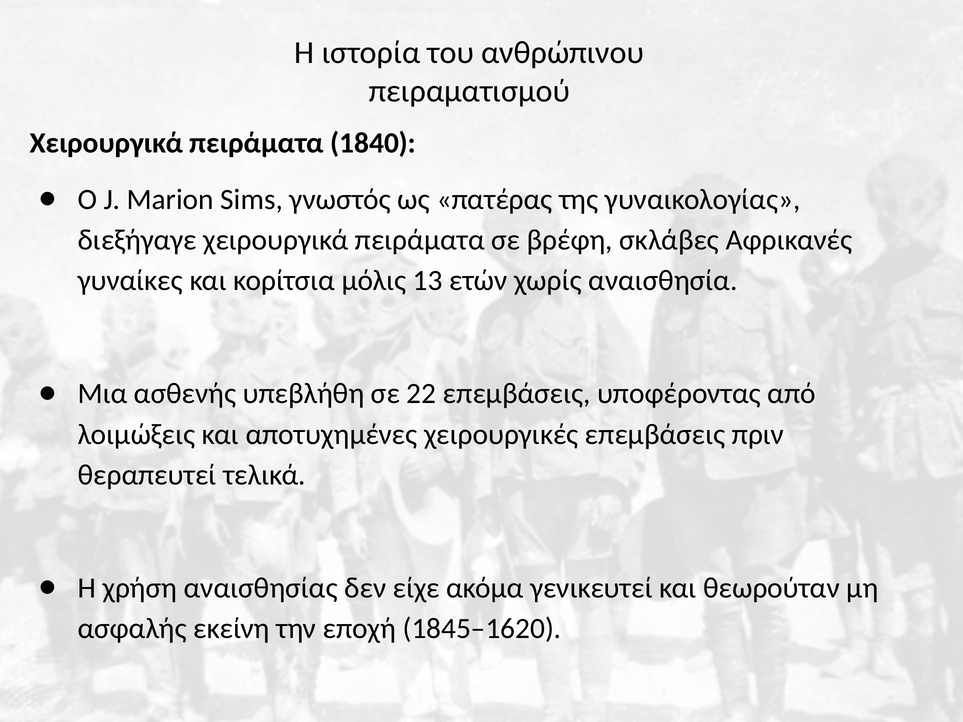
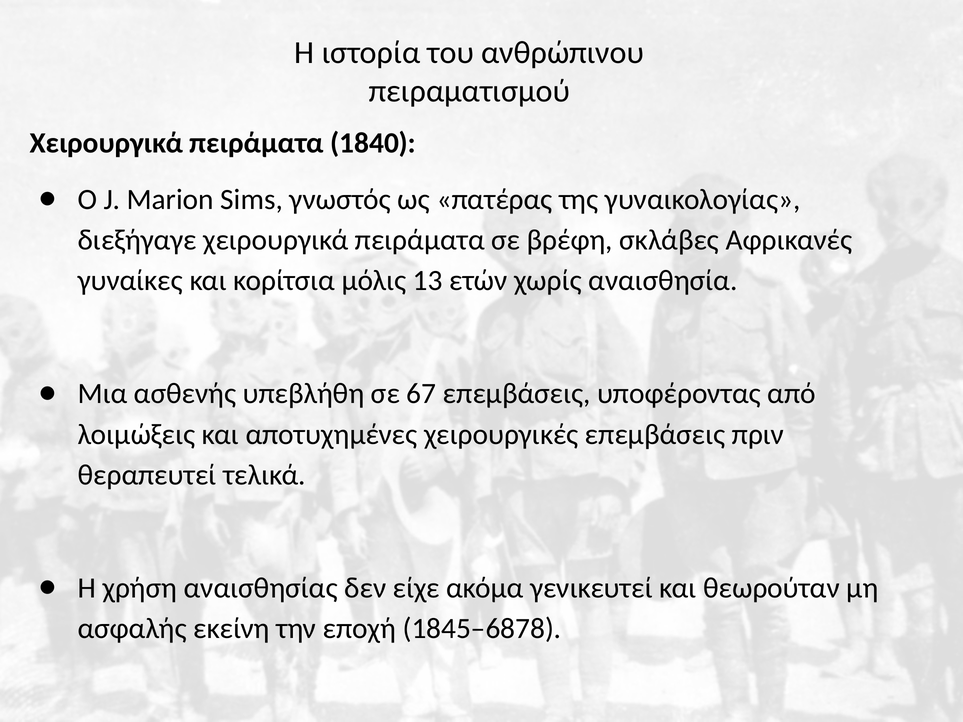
22: 22 -> 67
1845–1620: 1845–1620 -> 1845–6878
